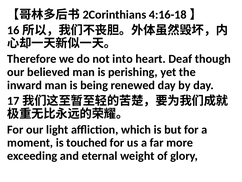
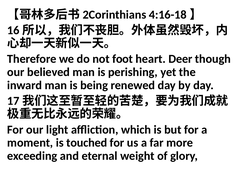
into: into -> foot
Deaf: Deaf -> Deer
